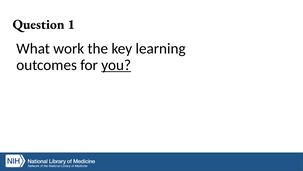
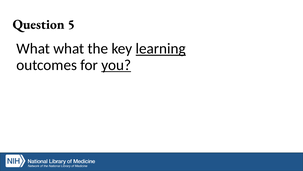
1: 1 -> 5
What work: work -> what
learning underline: none -> present
